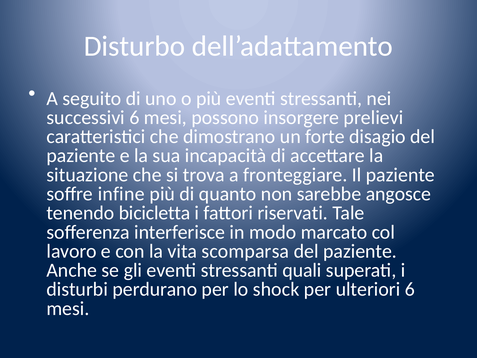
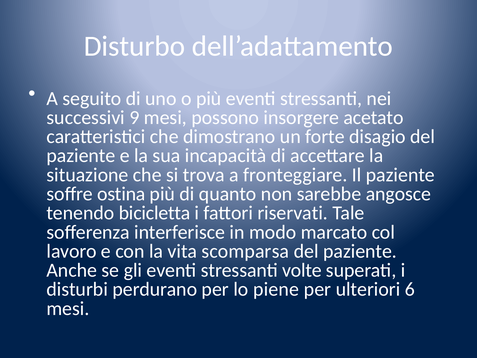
successivi 6: 6 -> 9
prelievi: prelievi -> acetato
infine: infine -> ostina
quali: quali -> volte
shock: shock -> piene
